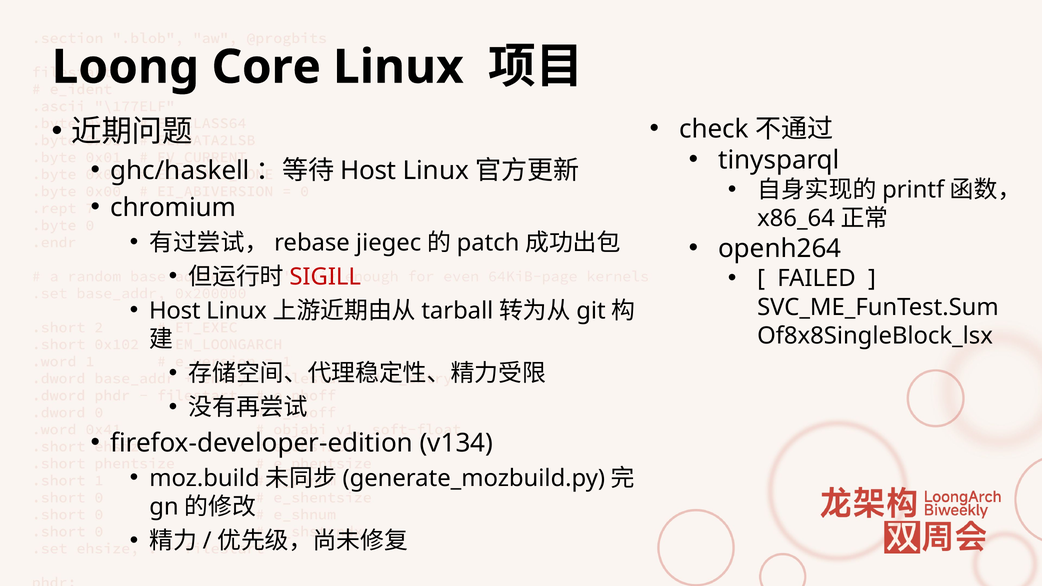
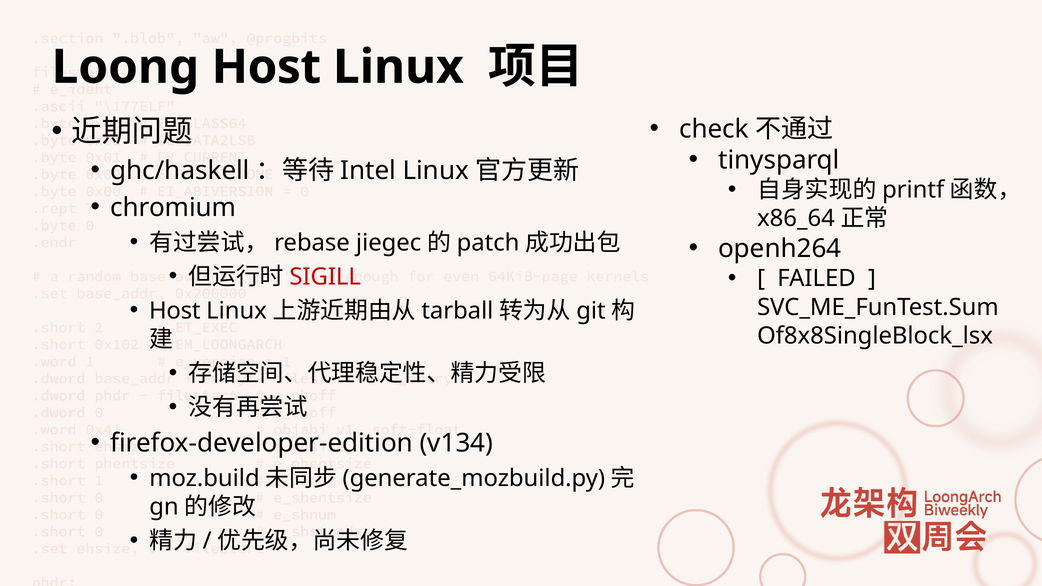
Loong Core: Core -> Host
Host at (368, 171): Host -> Intel
